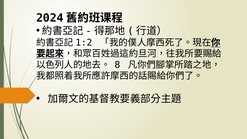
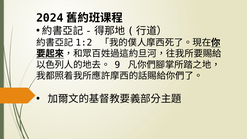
8: 8 -> 9
